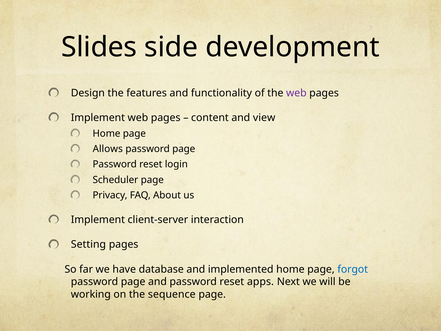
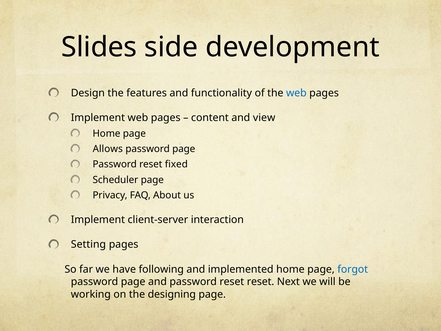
web at (296, 93) colour: purple -> blue
login: login -> fixed
database: database -> following
reset apps: apps -> reset
sequence: sequence -> designing
